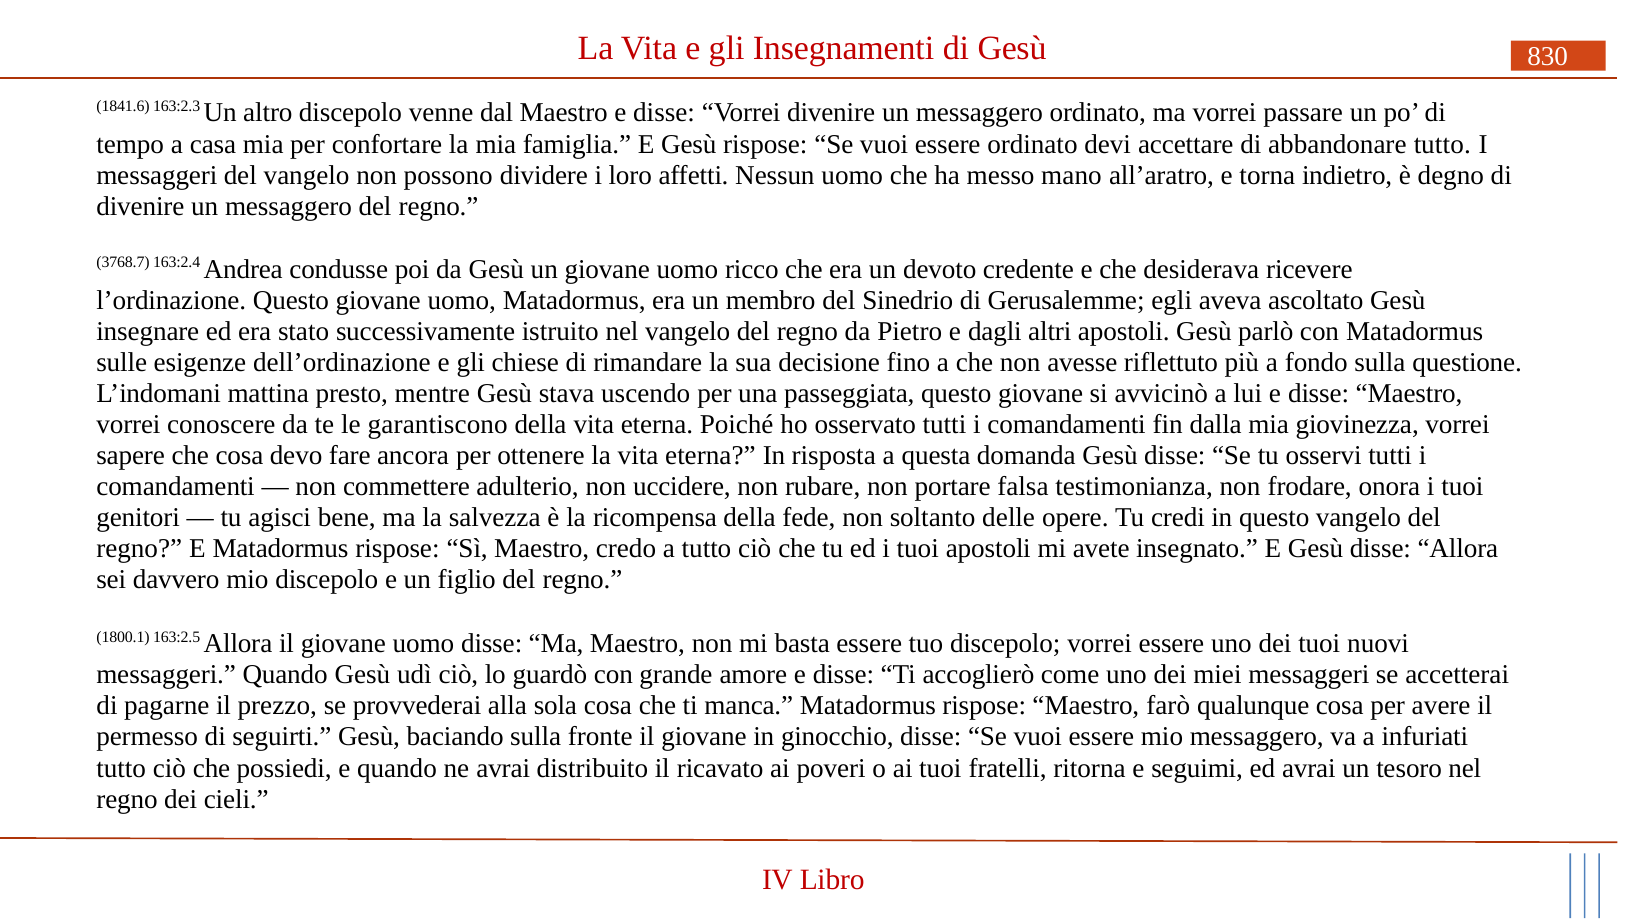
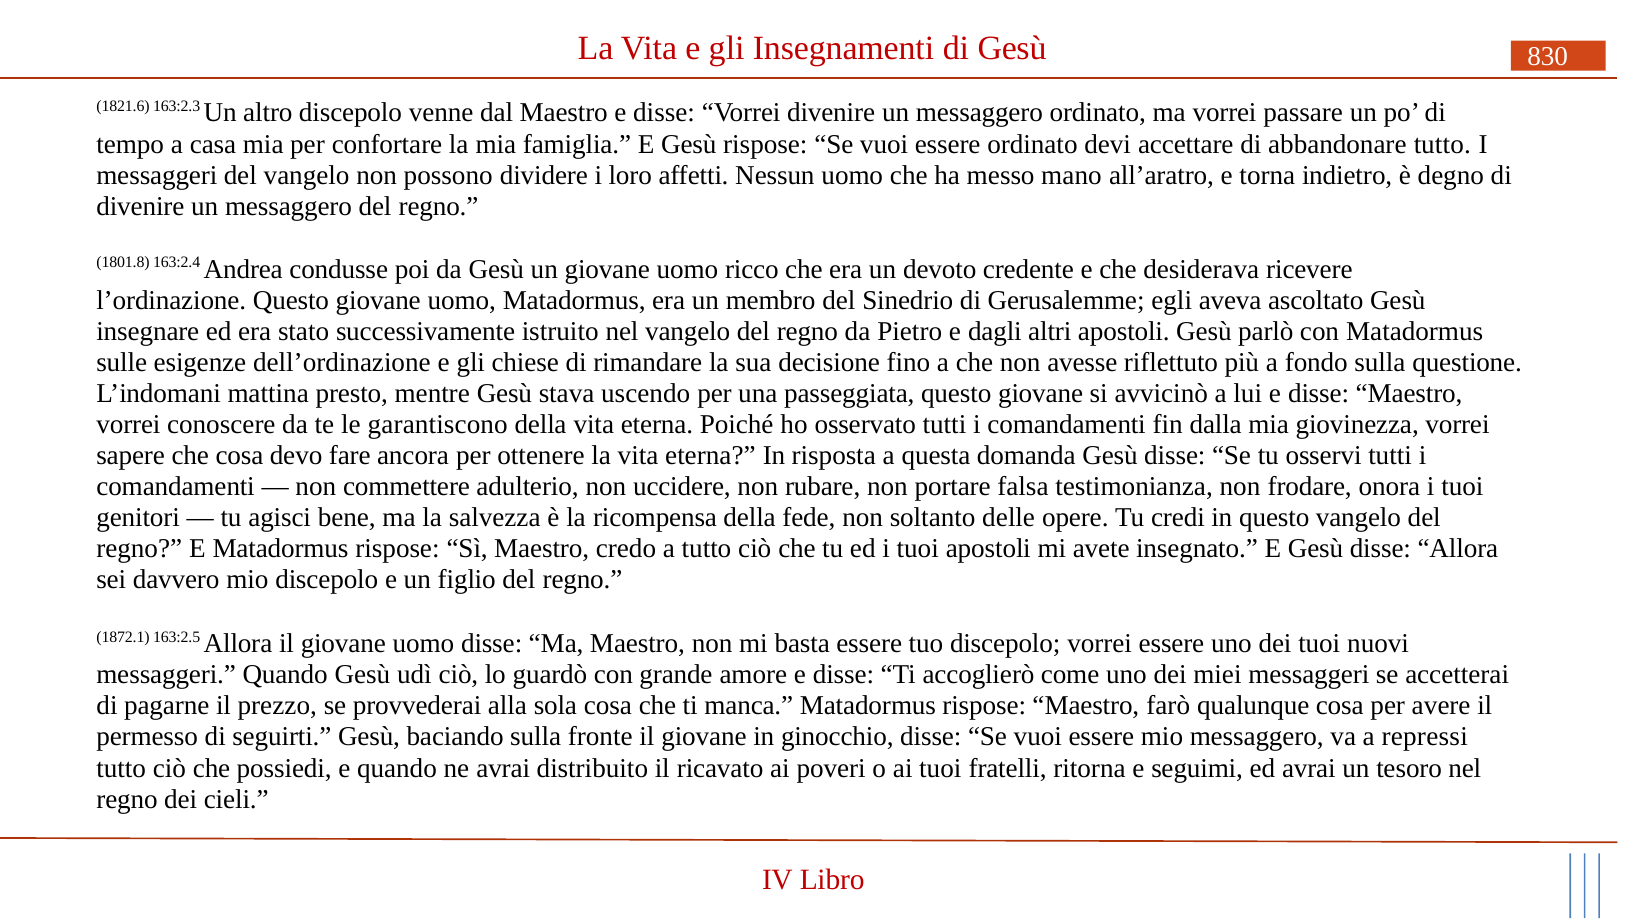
1841.6: 1841.6 -> 1821.6
3768.7: 3768.7 -> 1801.8
1800.1: 1800.1 -> 1872.1
infuriati: infuriati -> repressi
